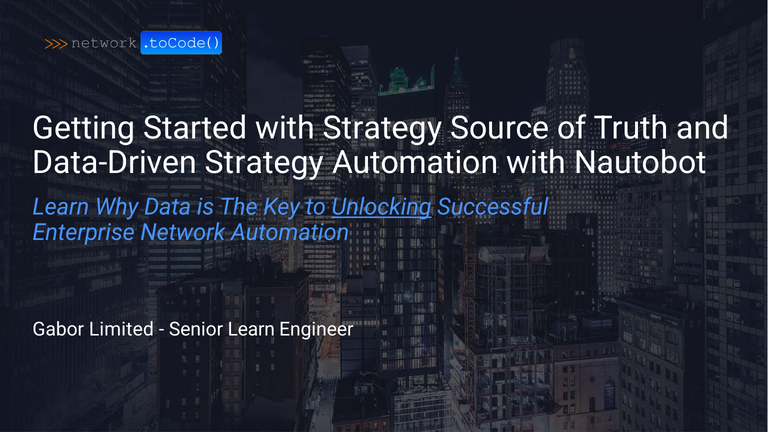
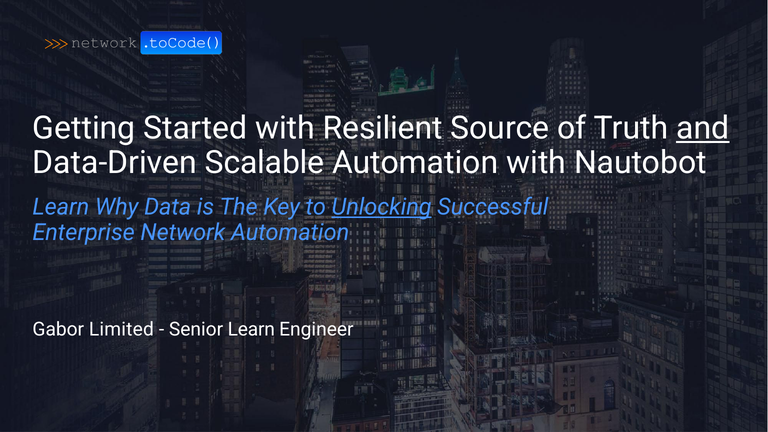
with Strategy: Strategy -> Resilient
and underline: none -> present
Data-Driven Strategy: Strategy -> Scalable
